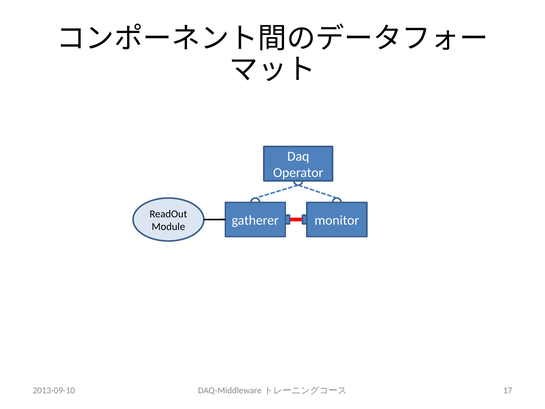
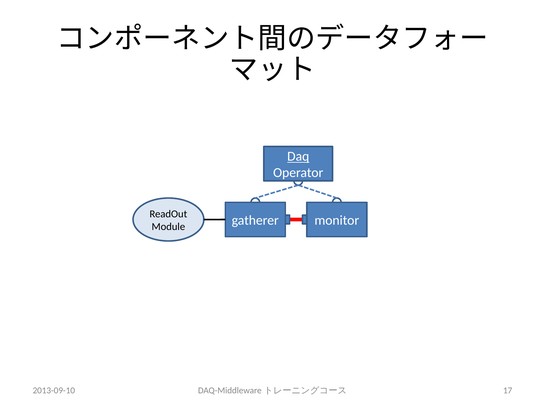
Daq underline: none -> present
